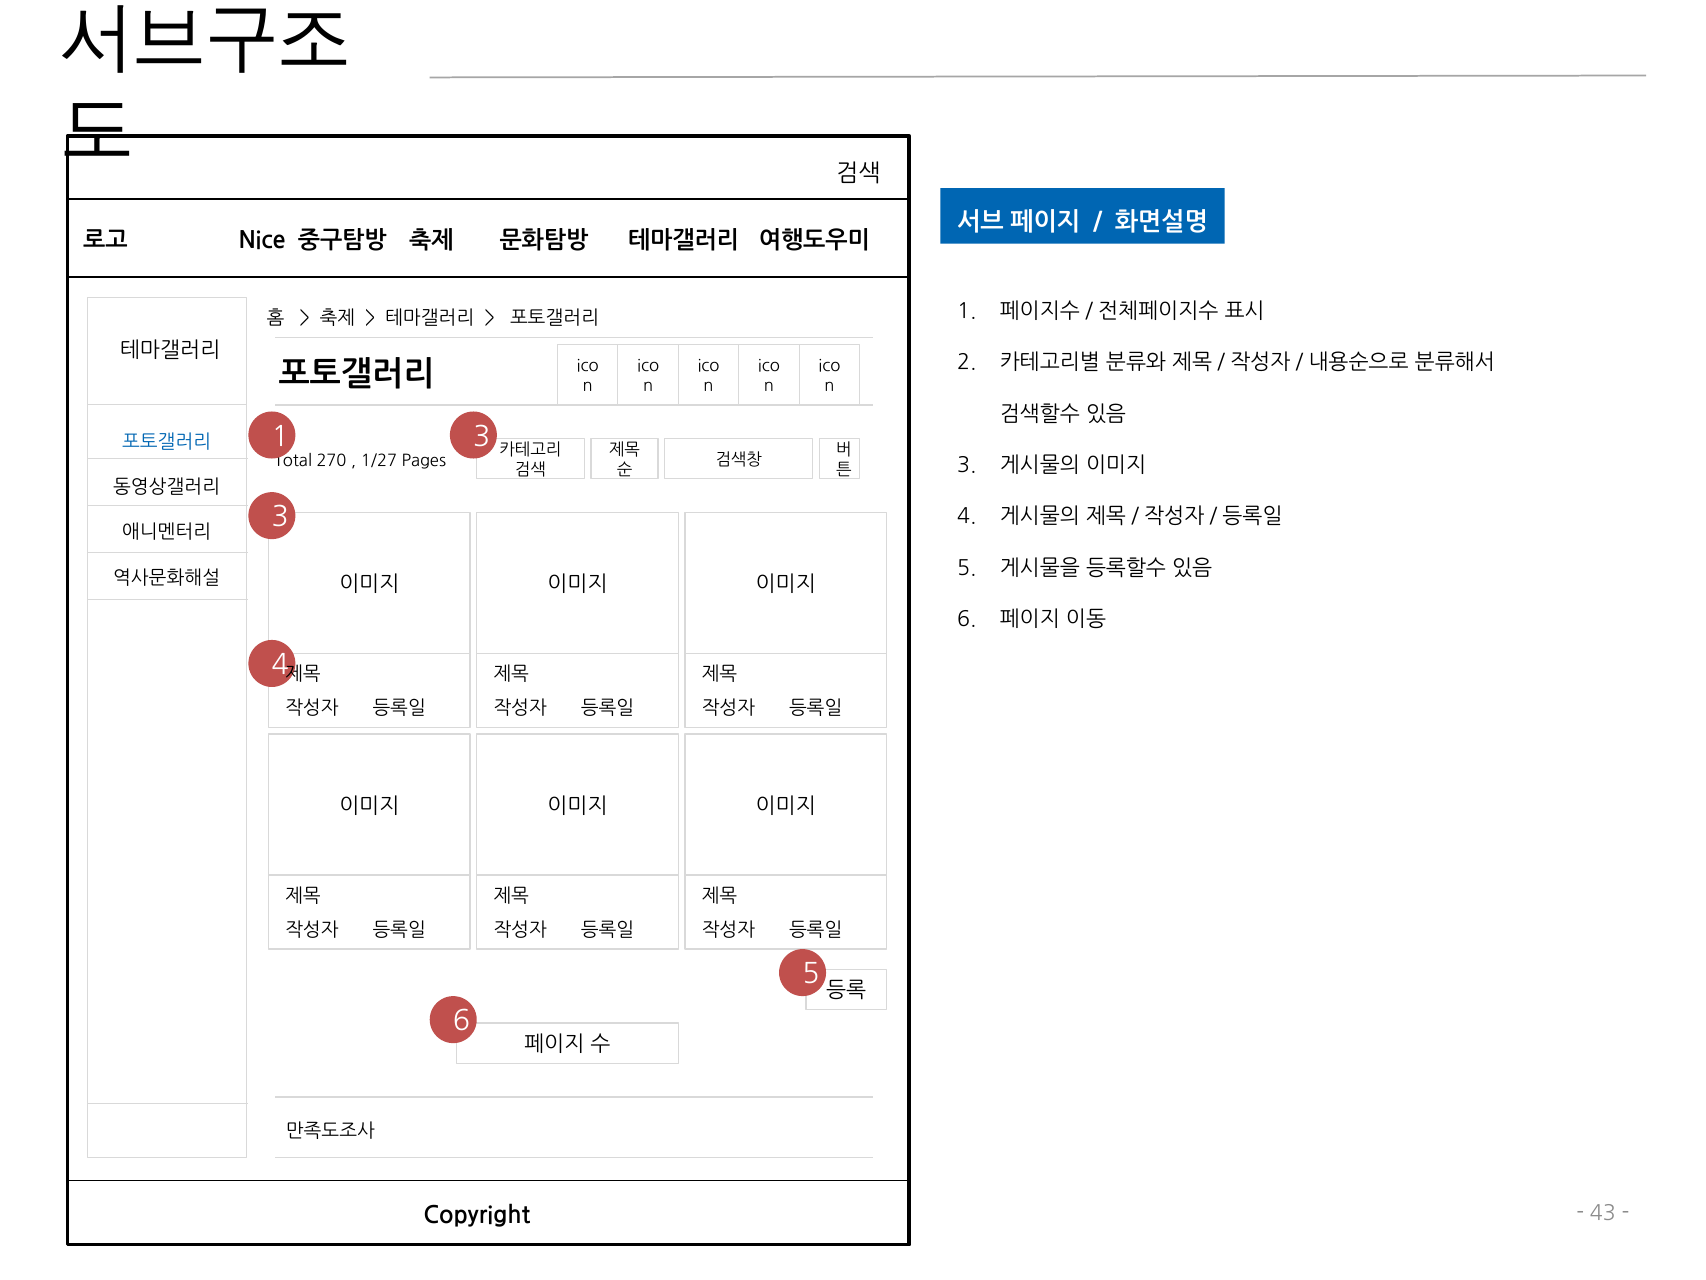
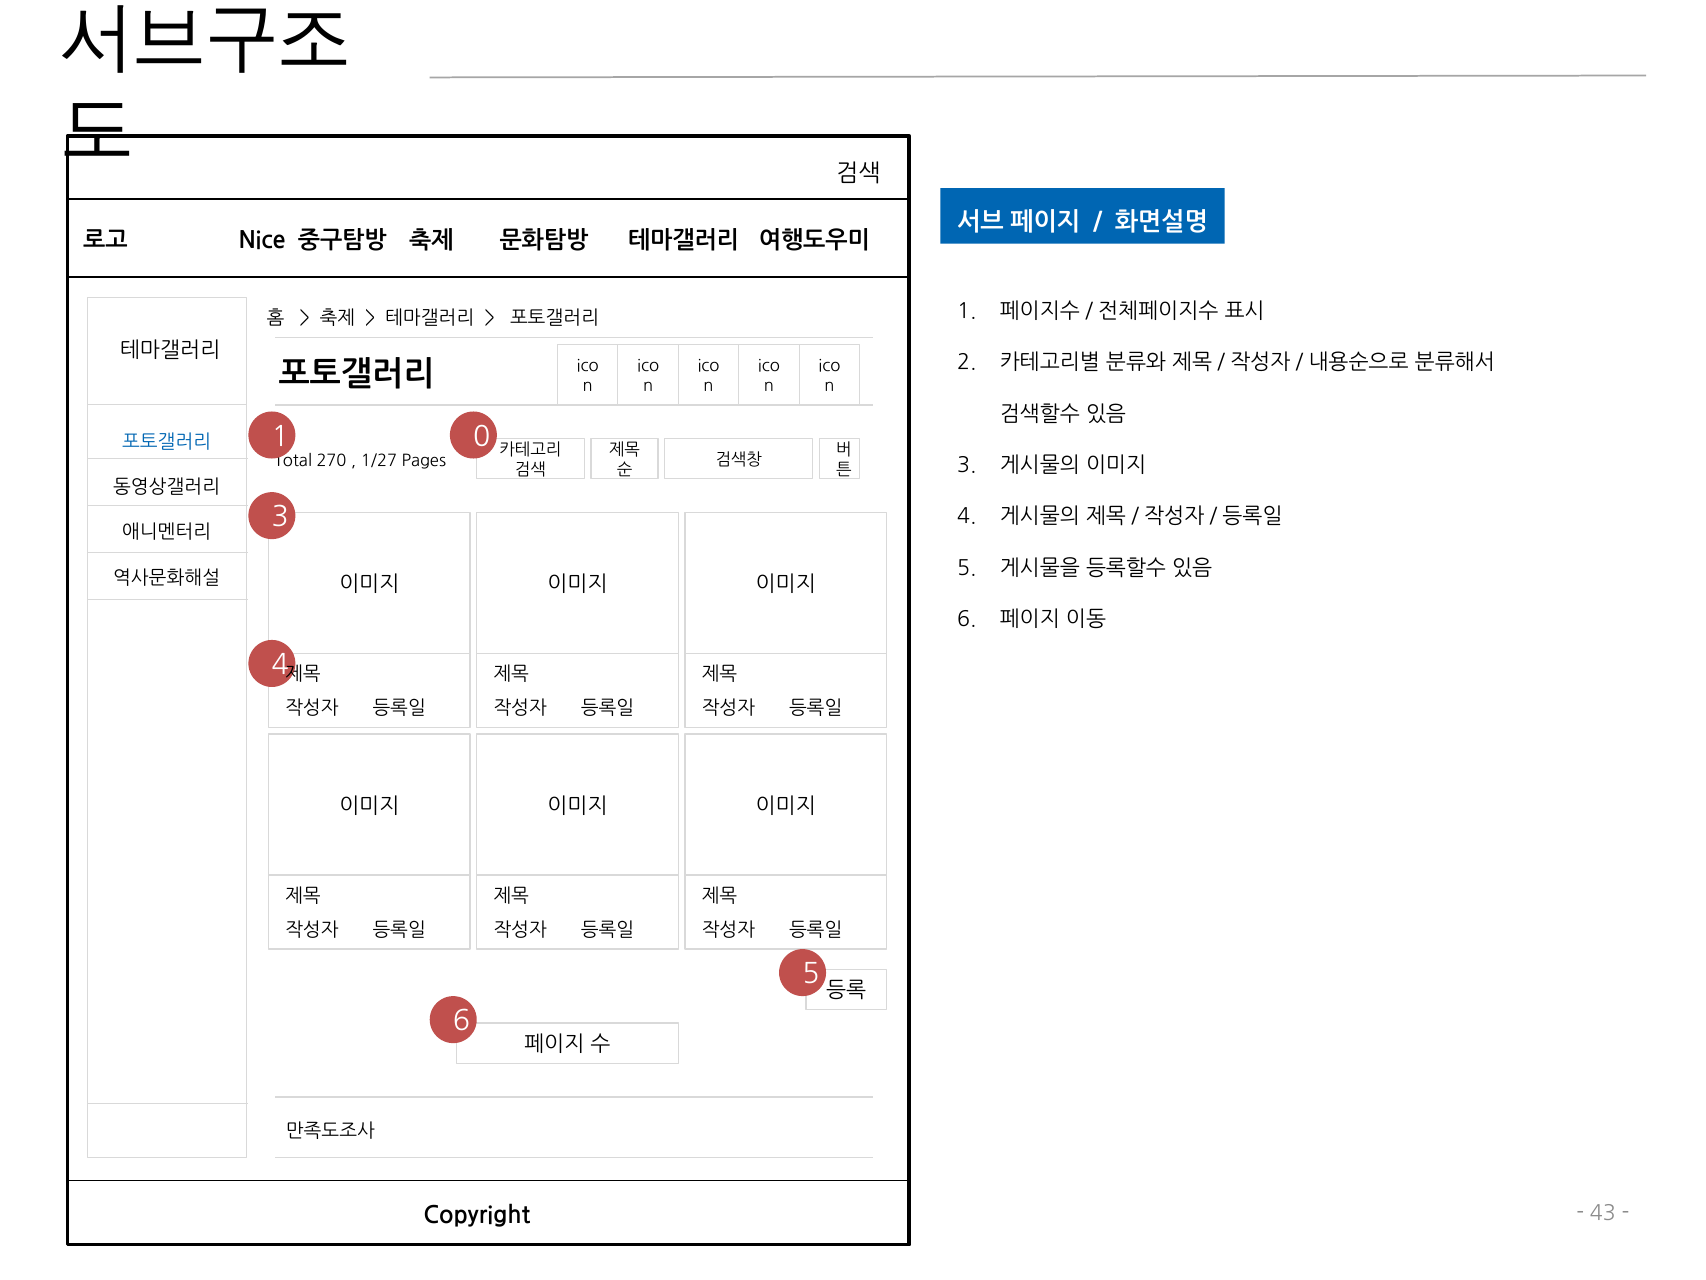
1 3: 3 -> 0
